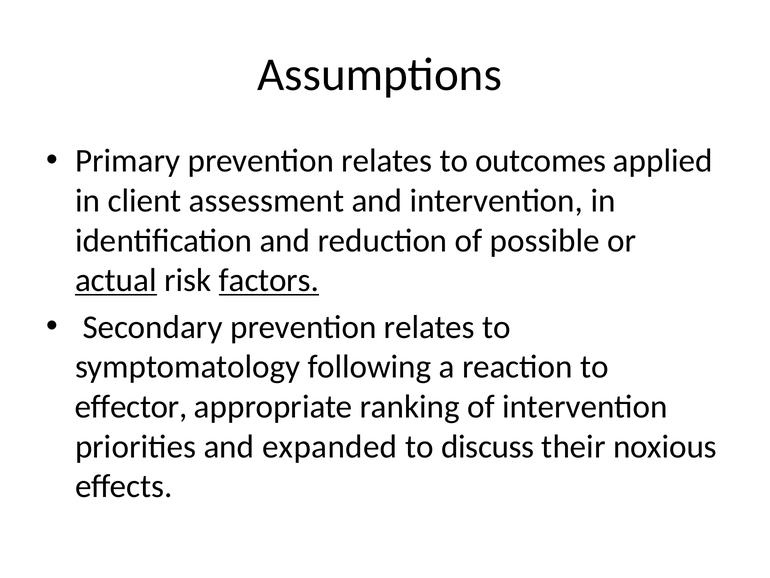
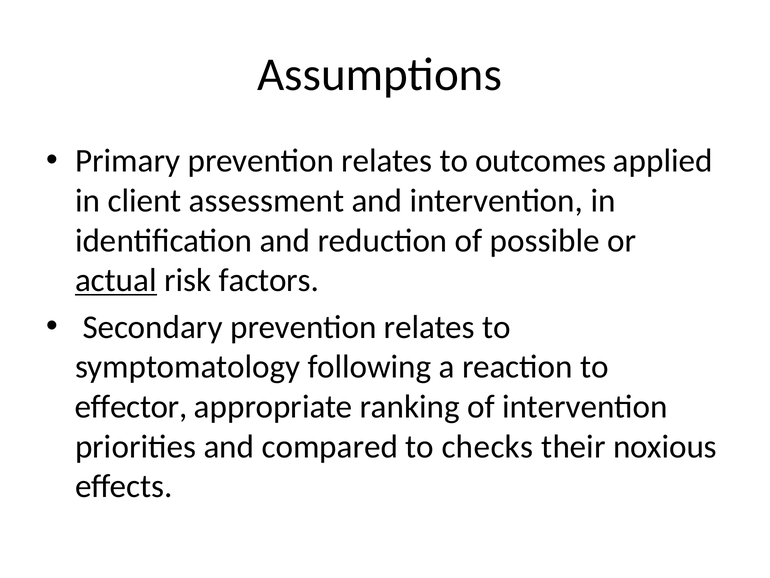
factors underline: present -> none
expanded: expanded -> compared
discuss: discuss -> checks
